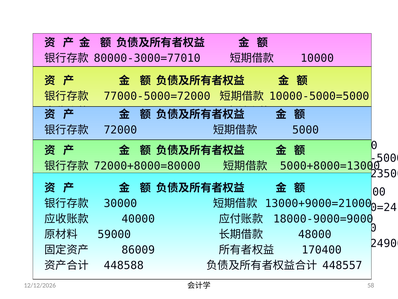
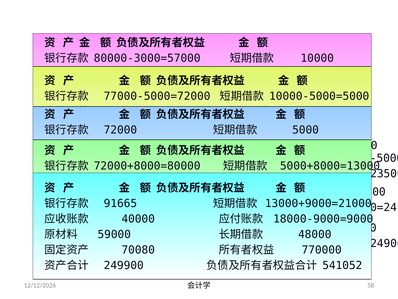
80000-3000=77010: 80000-3000=77010 -> 80000-3000=57000
30000: 30000 -> 91665
86009: 86009 -> 70080
170400: 170400 -> 770000
448588: 448588 -> 249900
448557: 448557 -> 541052
